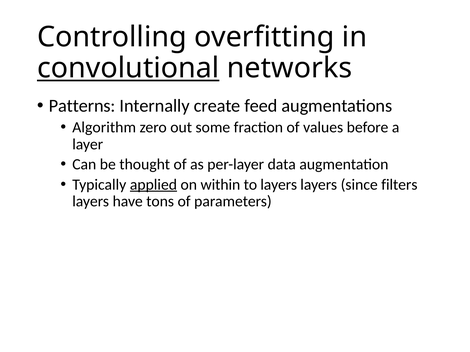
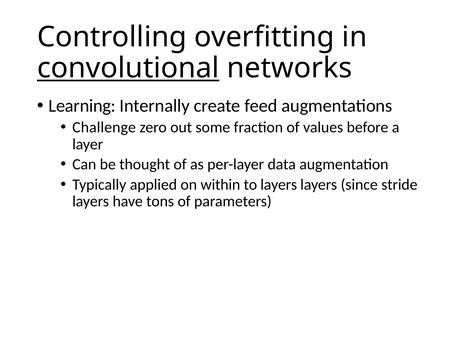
Patterns: Patterns -> Learning
Algorithm: Algorithm -> Challenge
applied underline: present -> none
filters: filters -> stride
